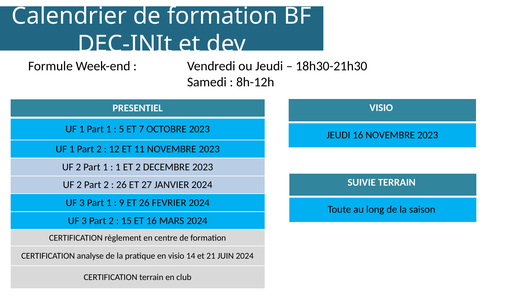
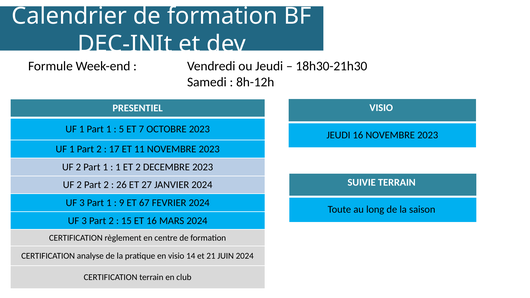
12: 12 -> 17
ET 26: 26 -> 67
